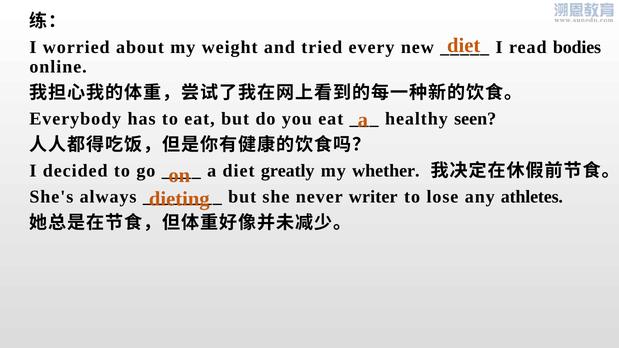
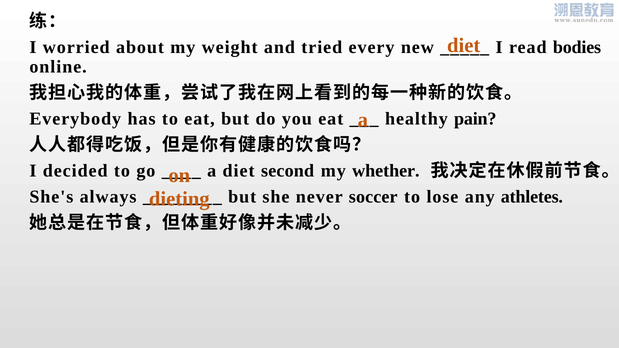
seen: seen -> pain
greatly: greatly -> second
writer: writer -> soccer
